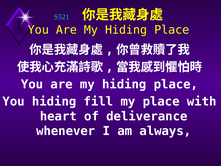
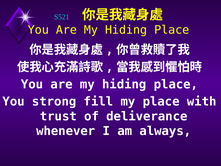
You hiding: hiding -> strong
heart: heart -> trust
